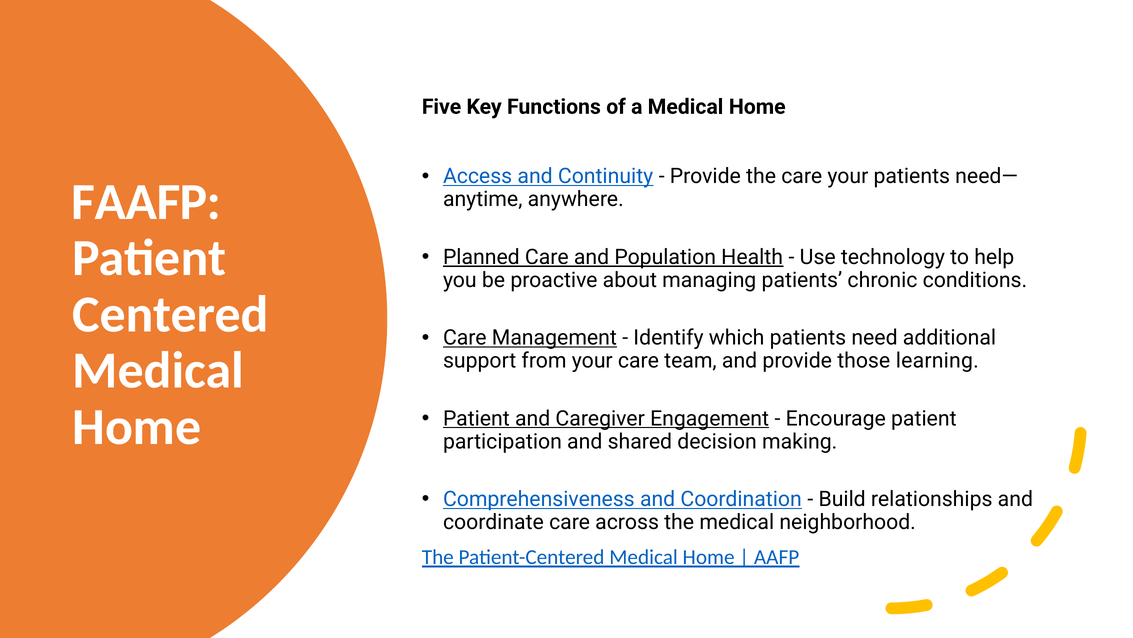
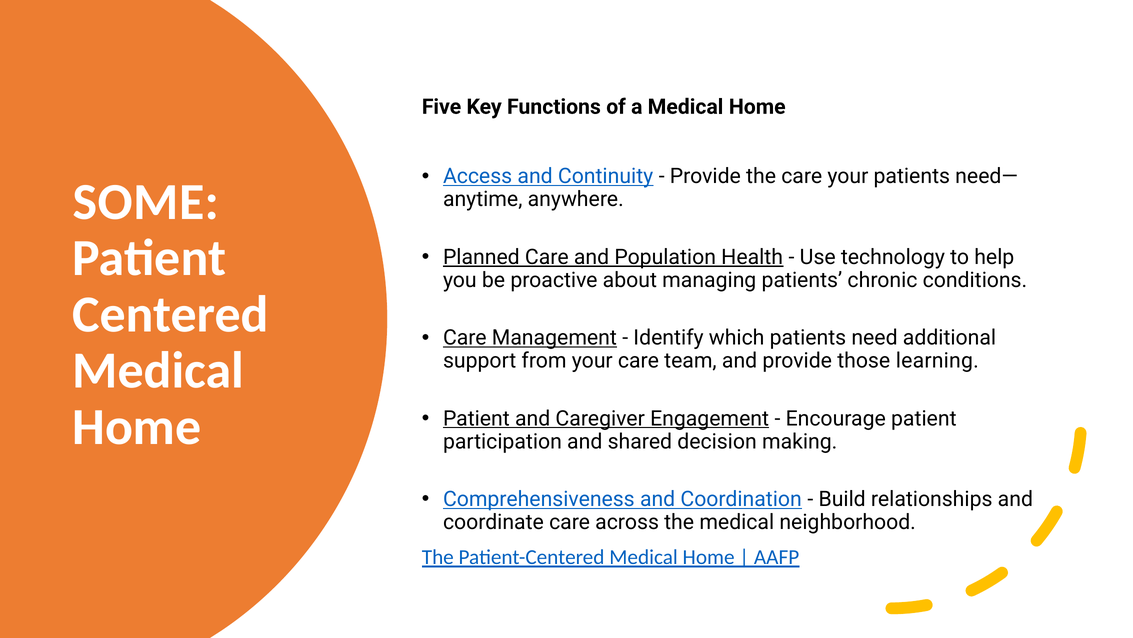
FAAFP: FAAFP -> SOME
